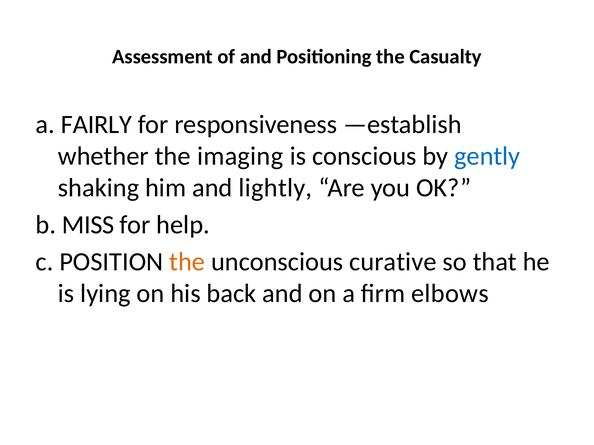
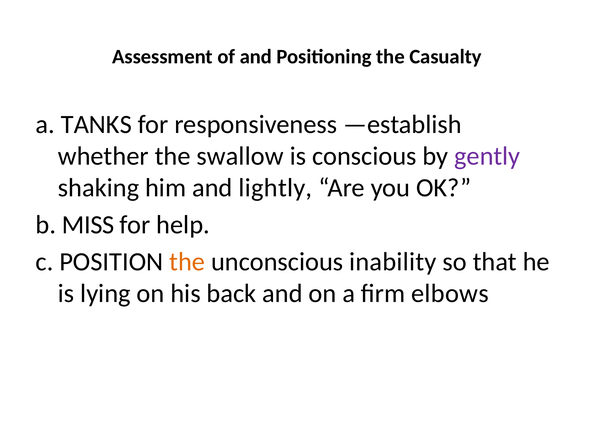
FAIRLY: FAIRLY -> TANKS
imaging: imaging -> swallow
gently colour: blue -> purple
curative: curative -> inability
